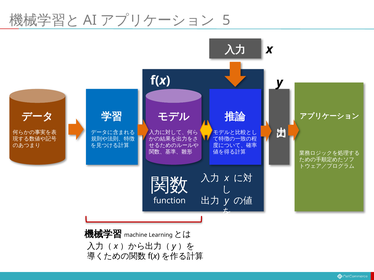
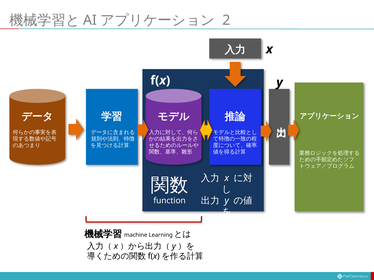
5: 5 -> 2
